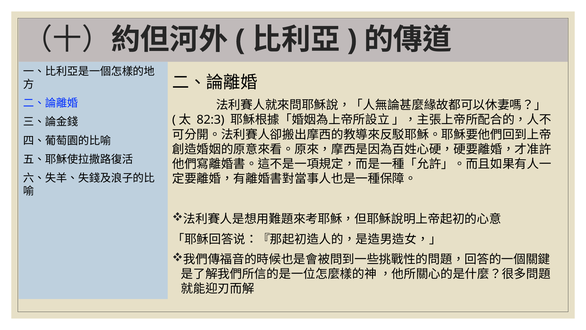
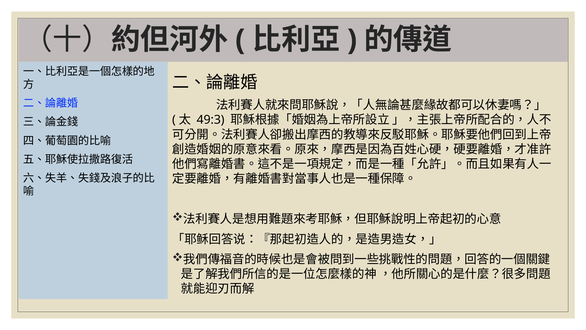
82:3: 82:3 -> 49:3
